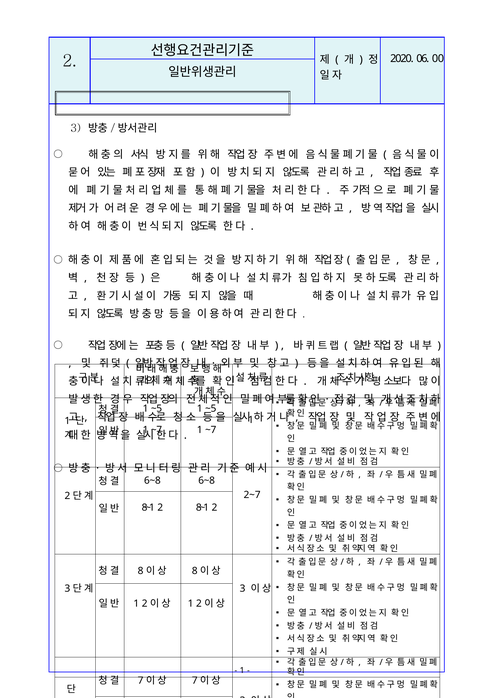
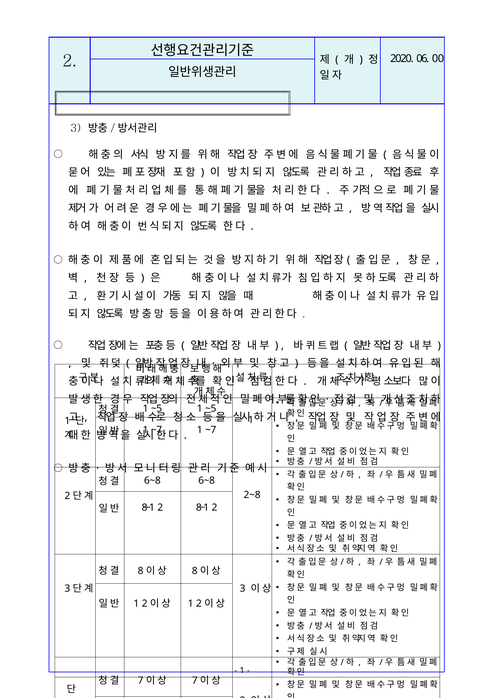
2~7: 2~7 -> 2~8
